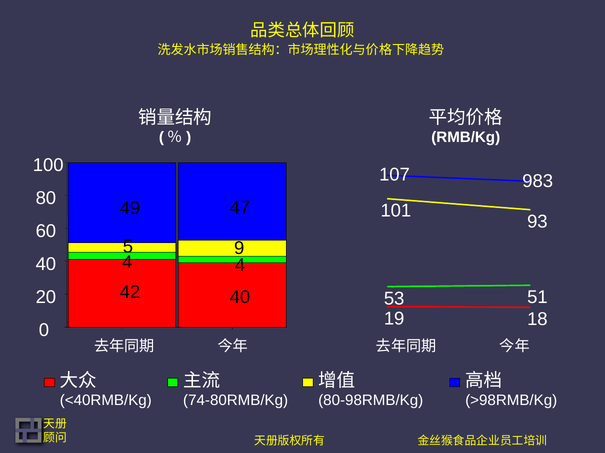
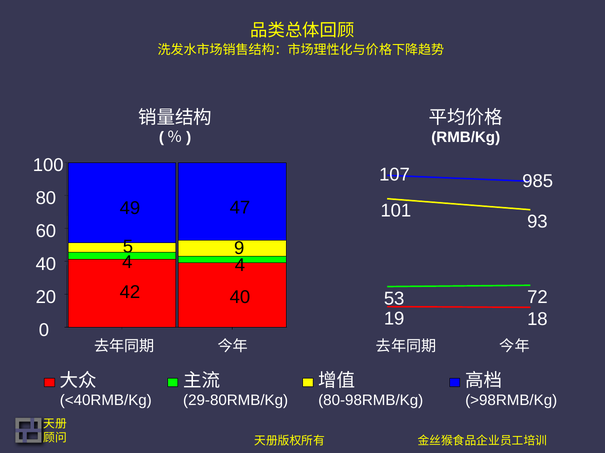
983: 983 -> 985
51: 51 -> 72
74-80RMB/Kg: 74-80RMB/Kg -> 29-80RMB/Kg
